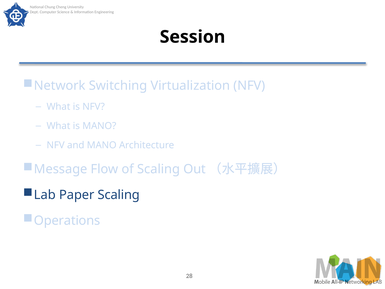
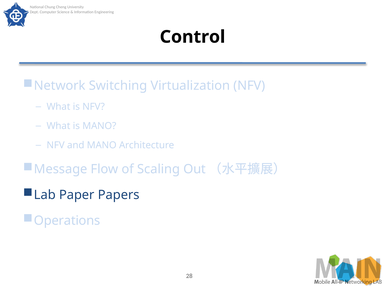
Session: Session -> Control
Paper Scaling: Scaling -> Papers
